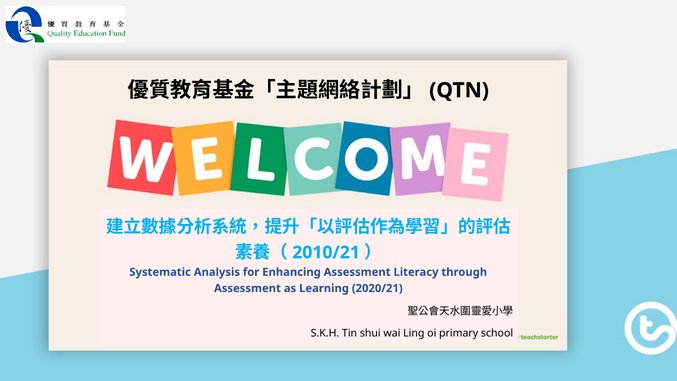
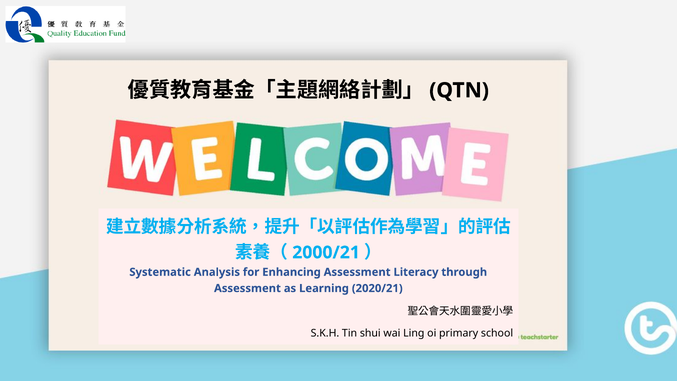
2010/21: 2010/21 -> 2000/21
